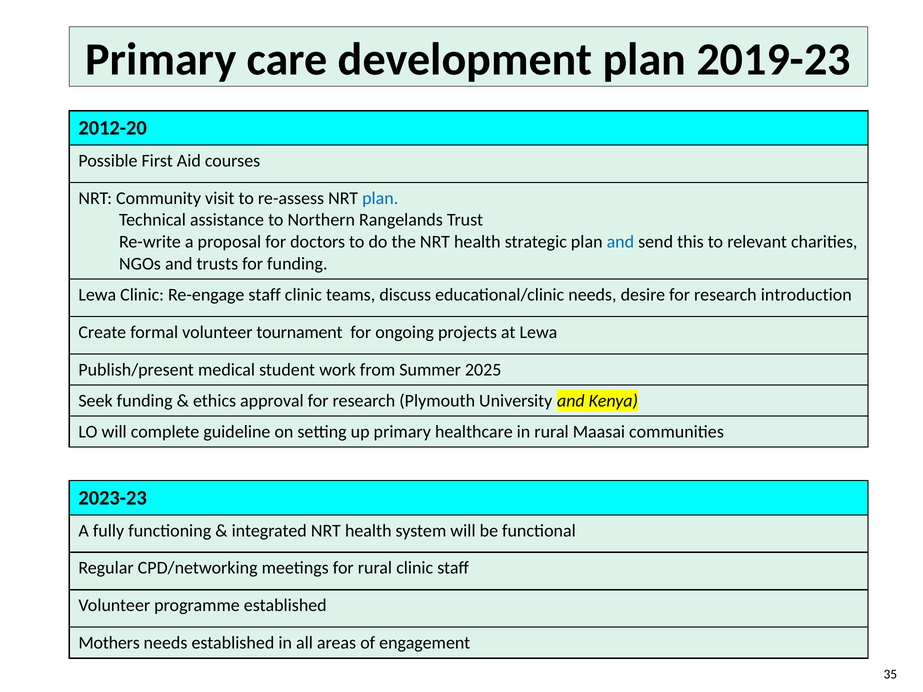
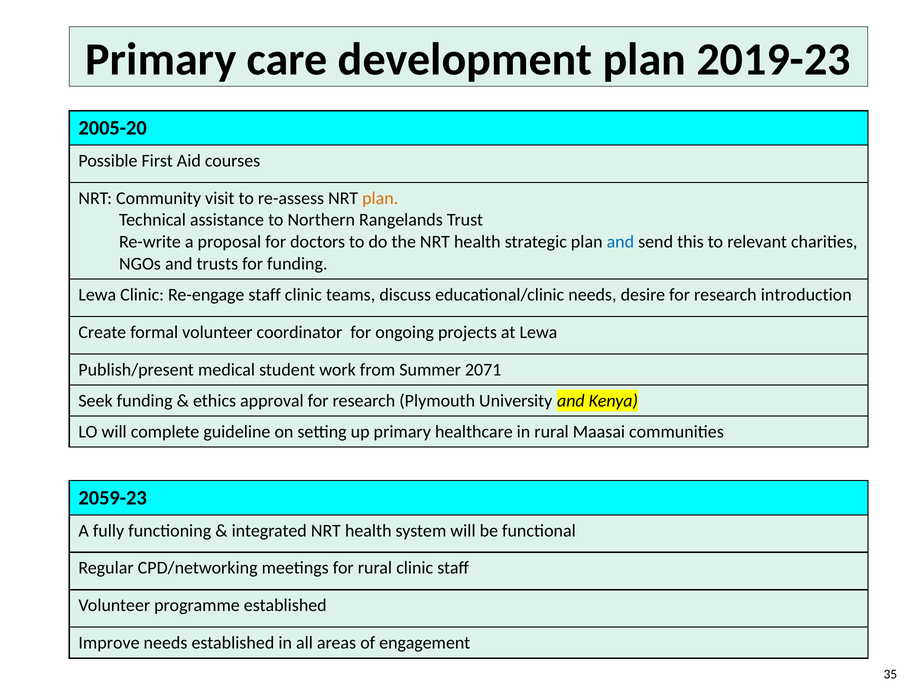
2012-20: 2012-20 -> 2005-20
plan at (380, 198) colour: blue -> orange
tournament: tournament -> coordinator
2025: 2025 -> 2071
2023-23: 2023-23 -> 2059-23
Mothers: Mothers -> Improve
